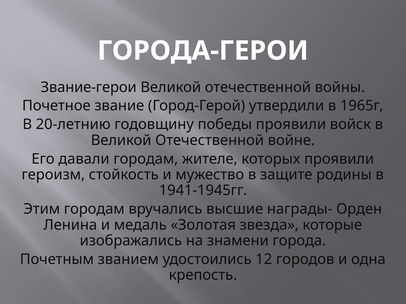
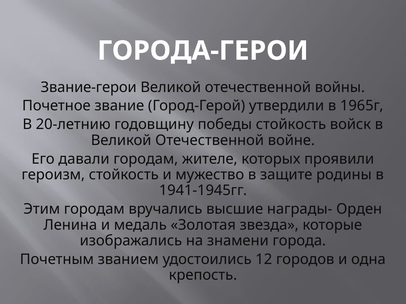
победы проявили: проявили -> стойкость
